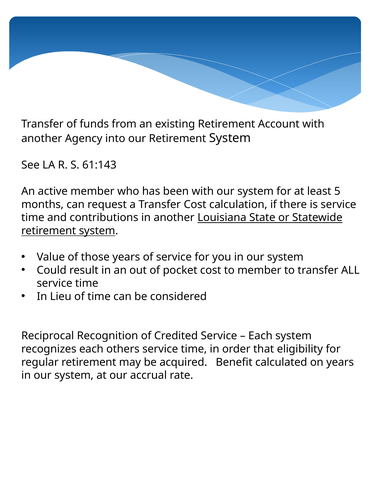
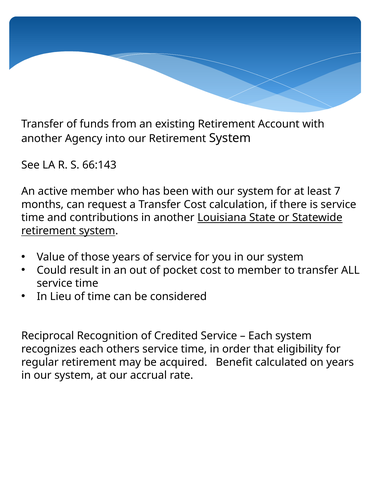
61:143: 61:143 -> 66:143
5: 5 -> 7
